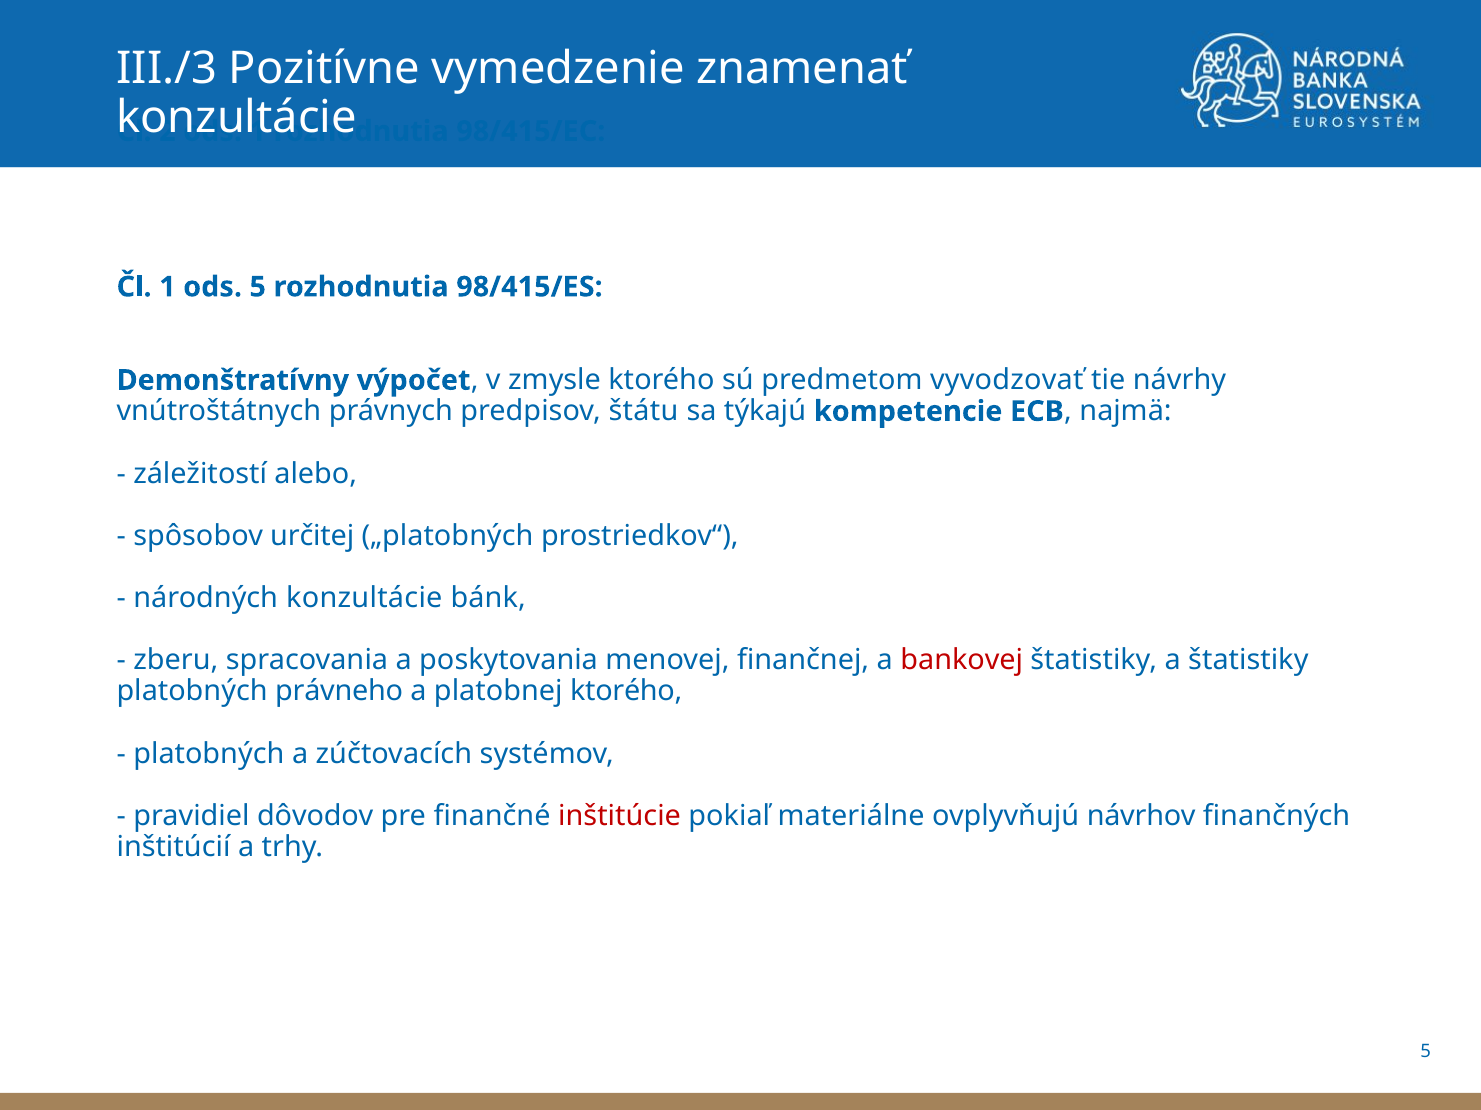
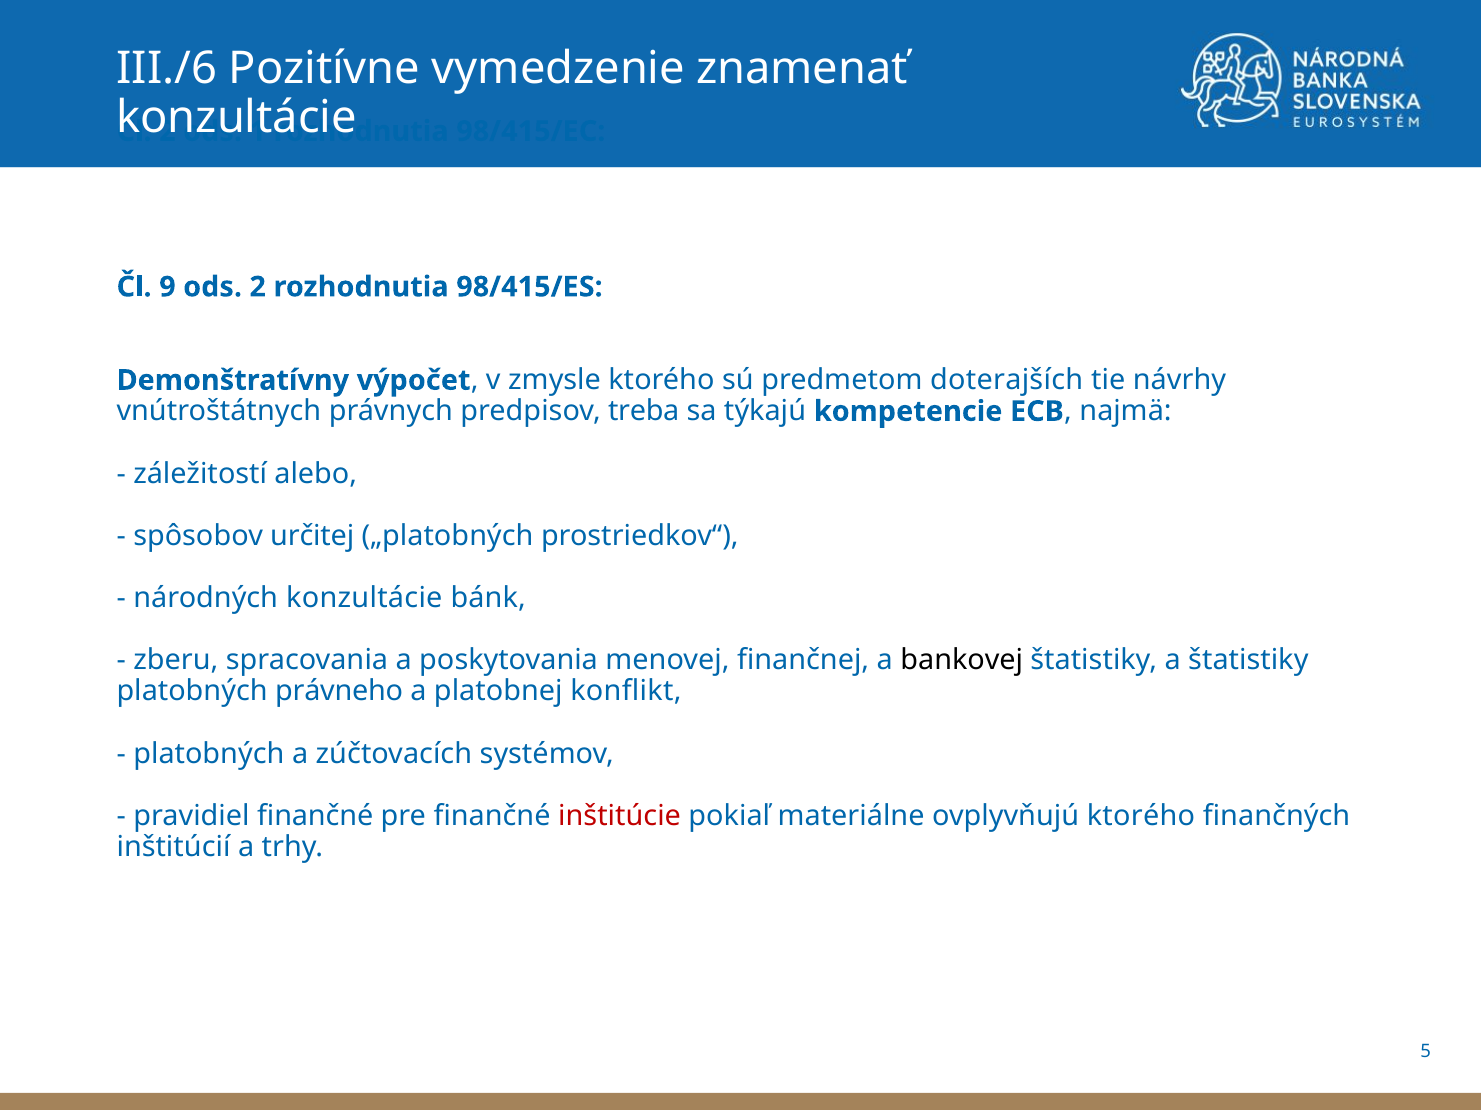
III./3: III./3 -> III./6
Čl 1: 1 -> 9
ods 5: 5 -> 2
vyvodzovať: vyvodzovať -> doterajších
štátu: štátu -> treba
bankovej colour: red -> black
platobnej ktorého: ktorého -> konflikt
pravidiel dôvodov: dôvodov -> finančné
ovplyvňujú návrhov: návrhov -> ktorého
